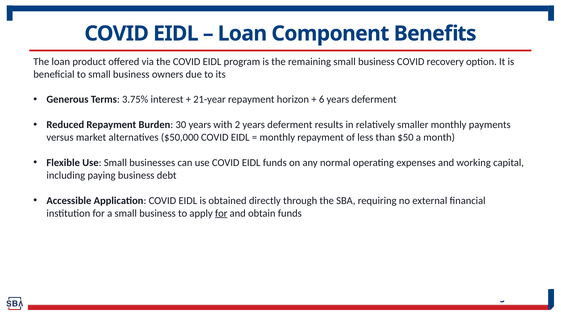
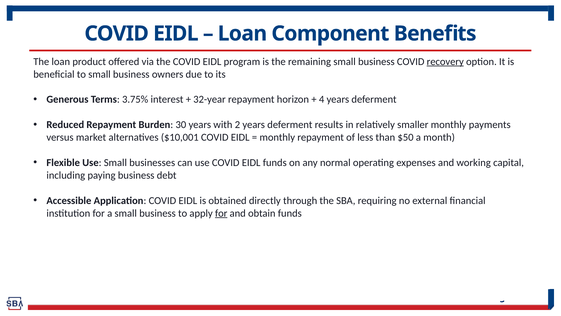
recovery underline: none -> present
21-year: 21-year -> 32-year
6: 6 -> 4
$50,000: $50,000 -> $10,001
